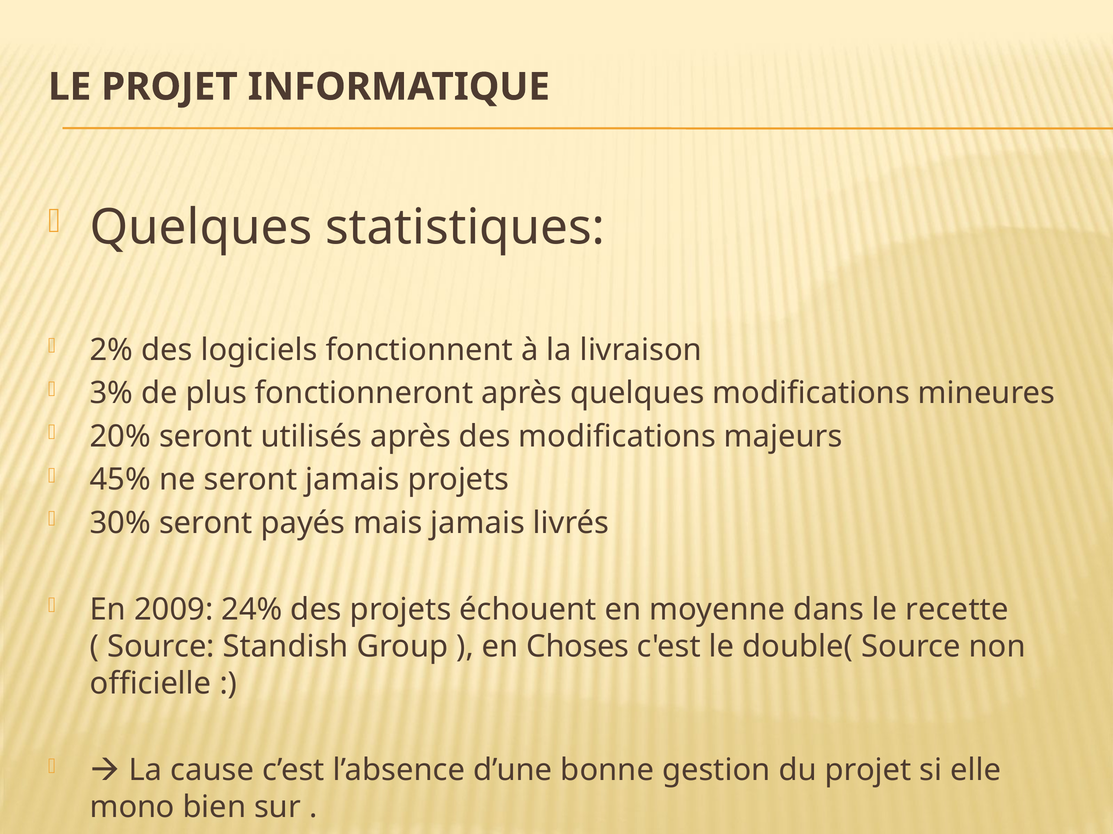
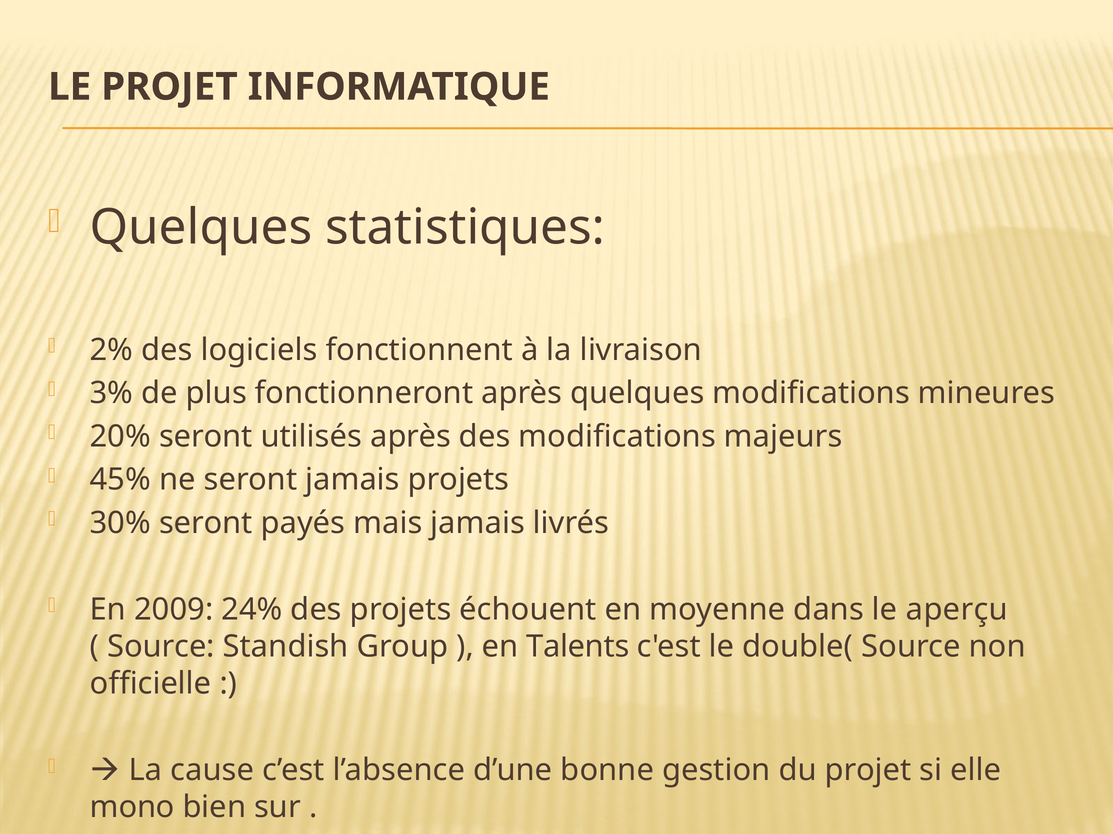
recette: recette -> aperçu
Choses: Choses -> Talents
